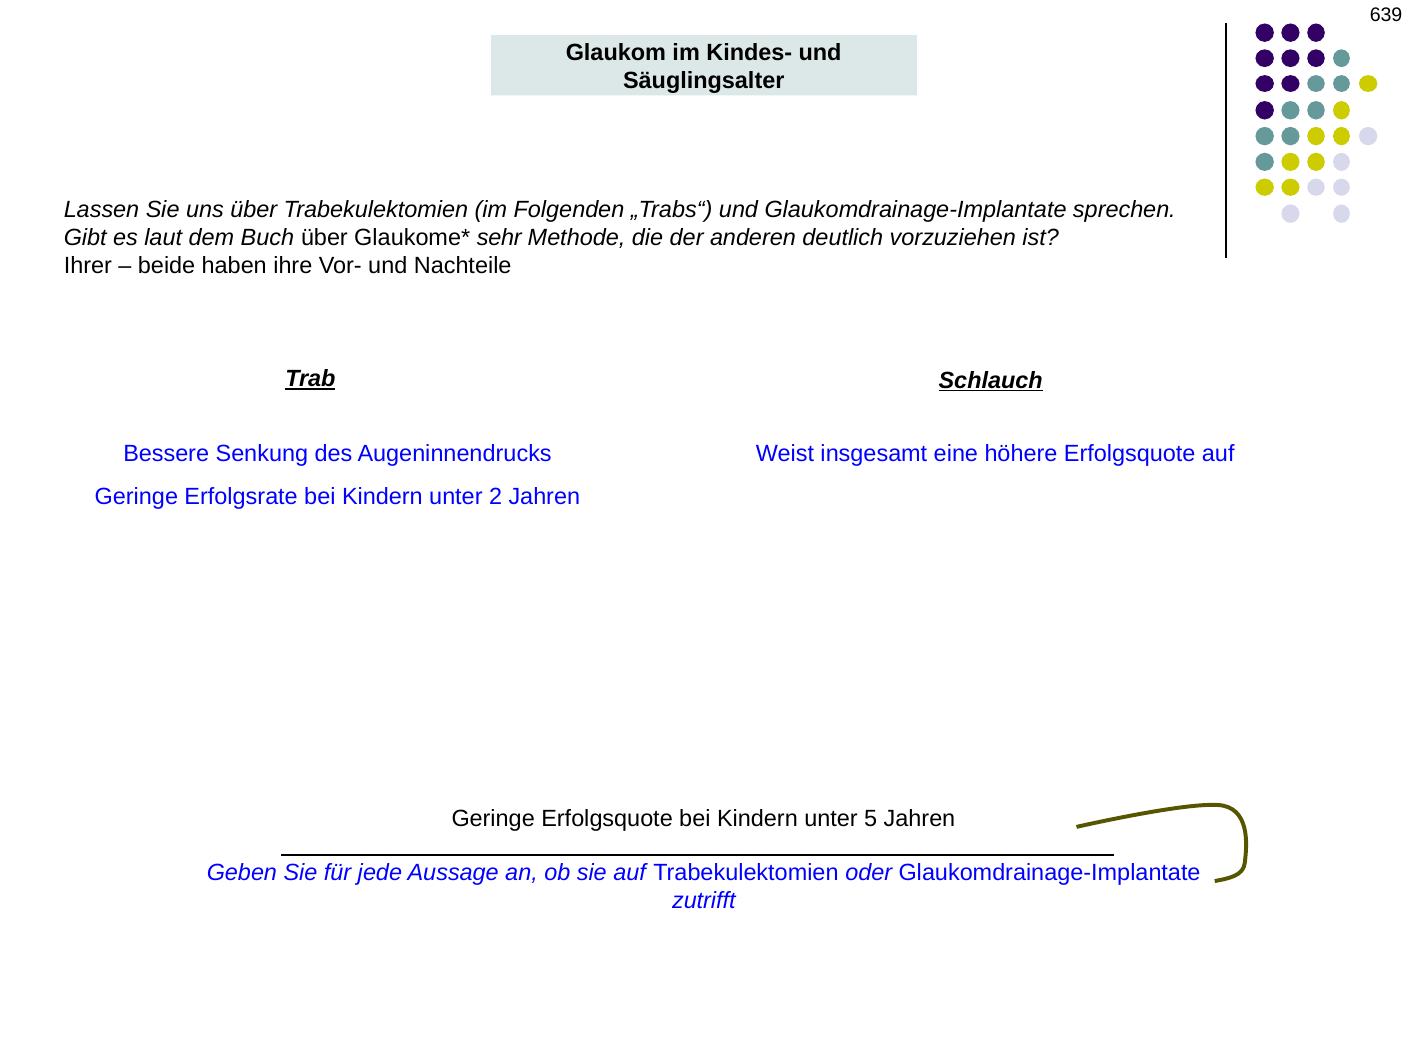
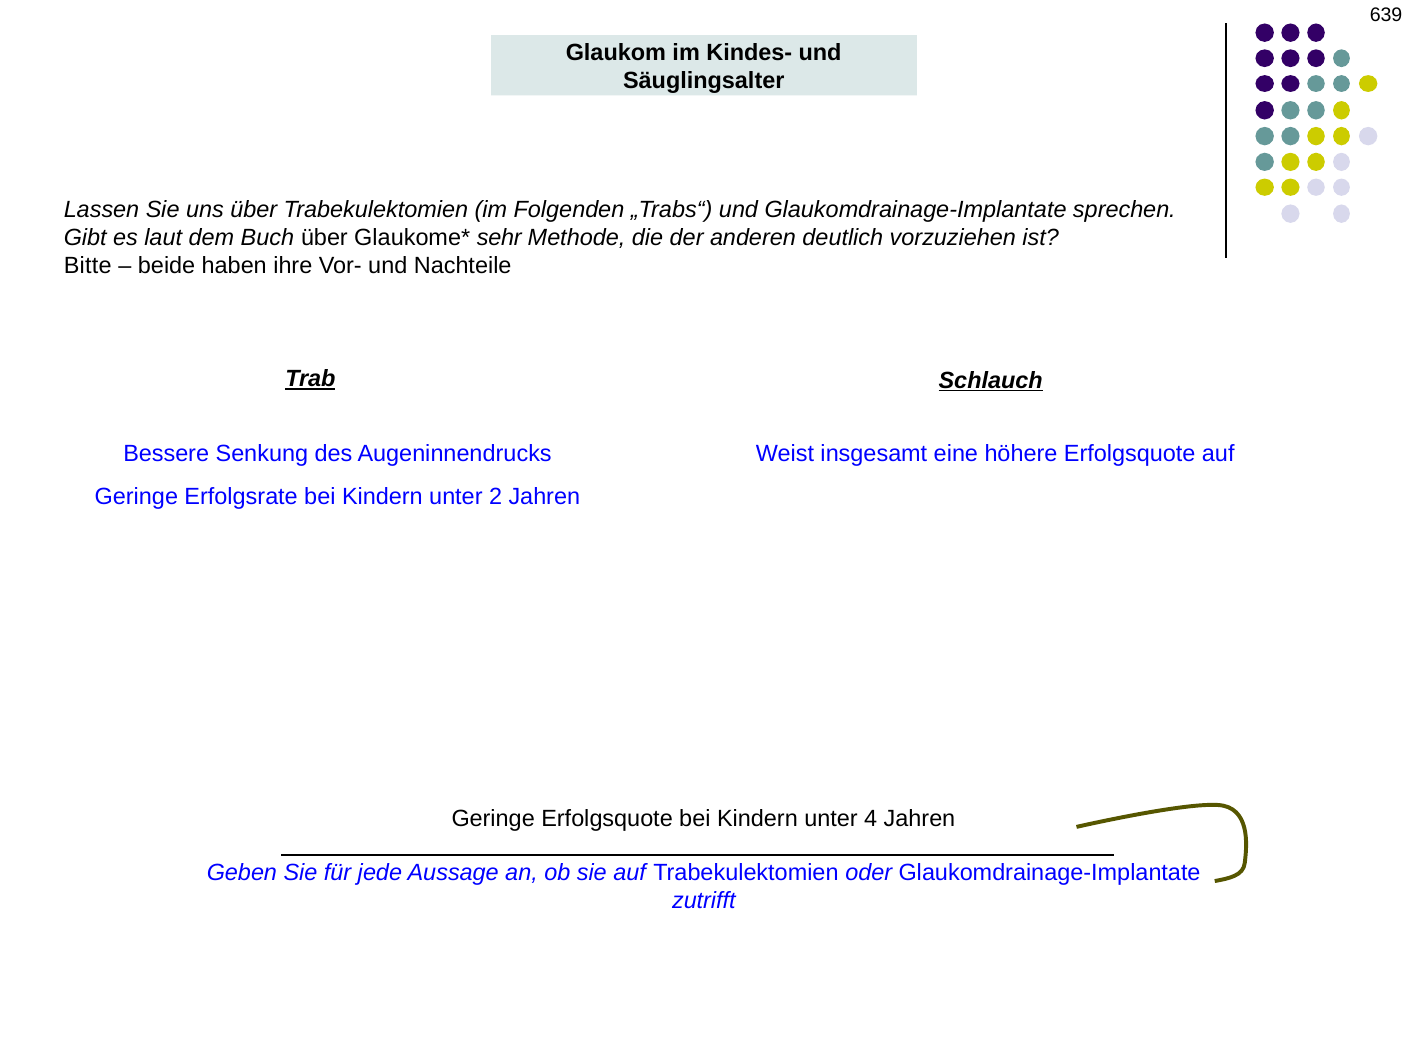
Ihrer: Ihrer -> Bitte
5: 5 -> 4
